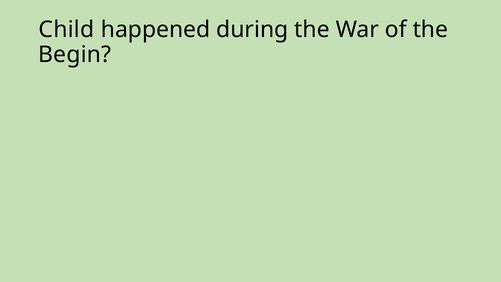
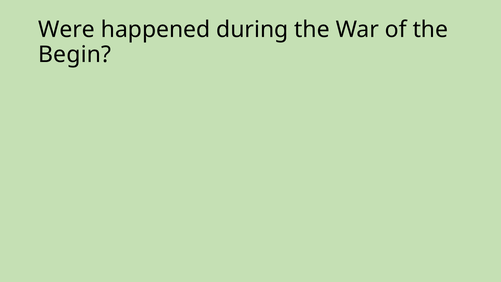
Child: Child -> Were
